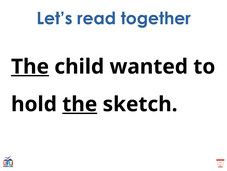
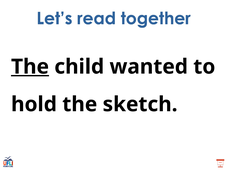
the at (80, 104) underline: present -> none
